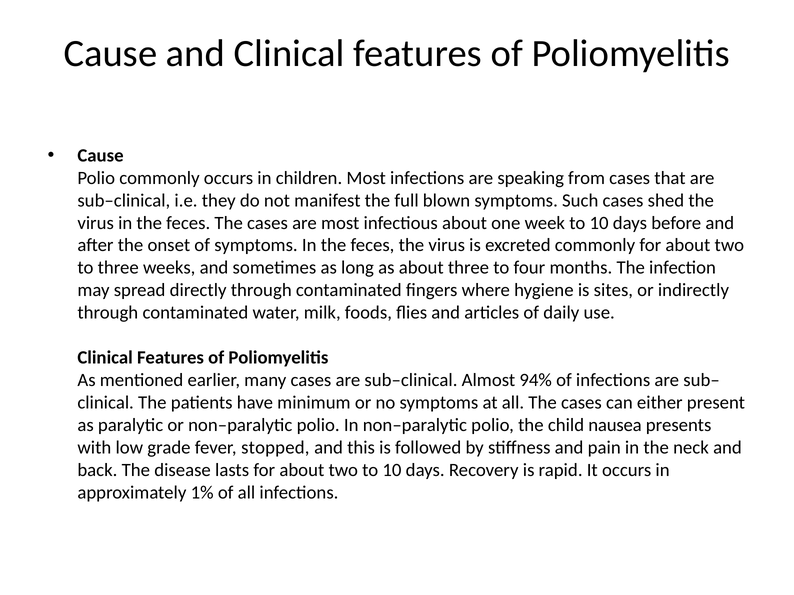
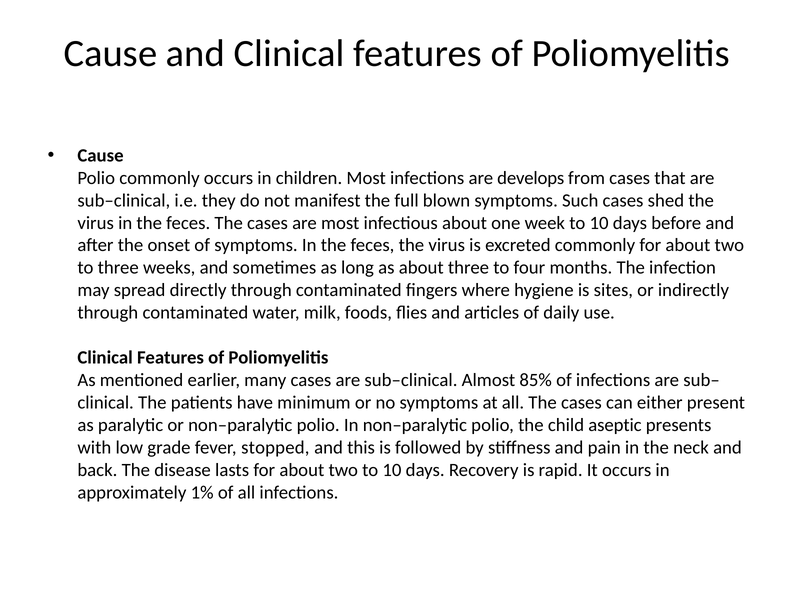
speaking: speaking -> develops
94%: 94% -> 85%
nausea: nausea -> aseptic
